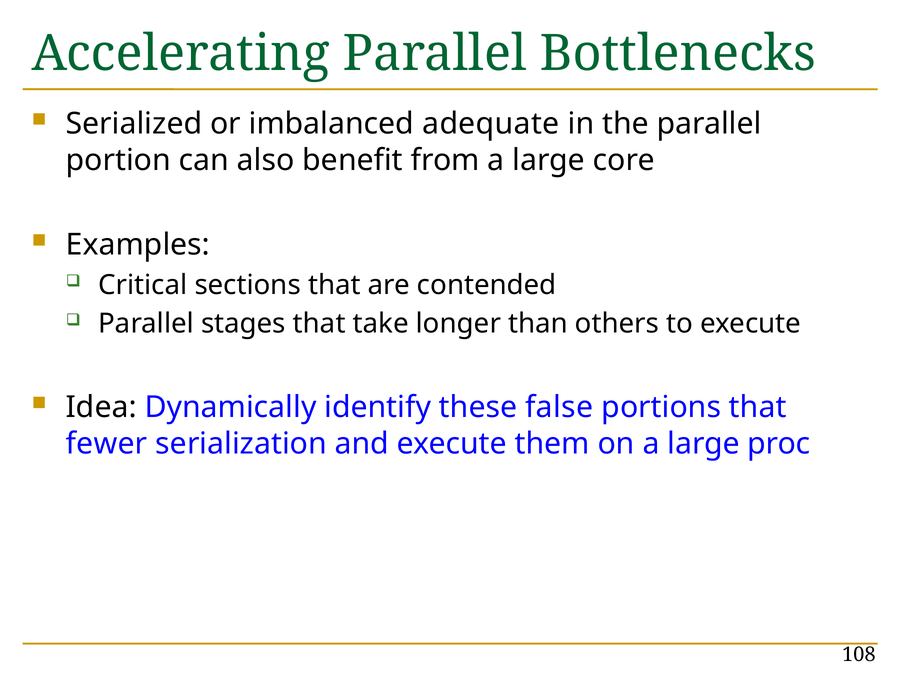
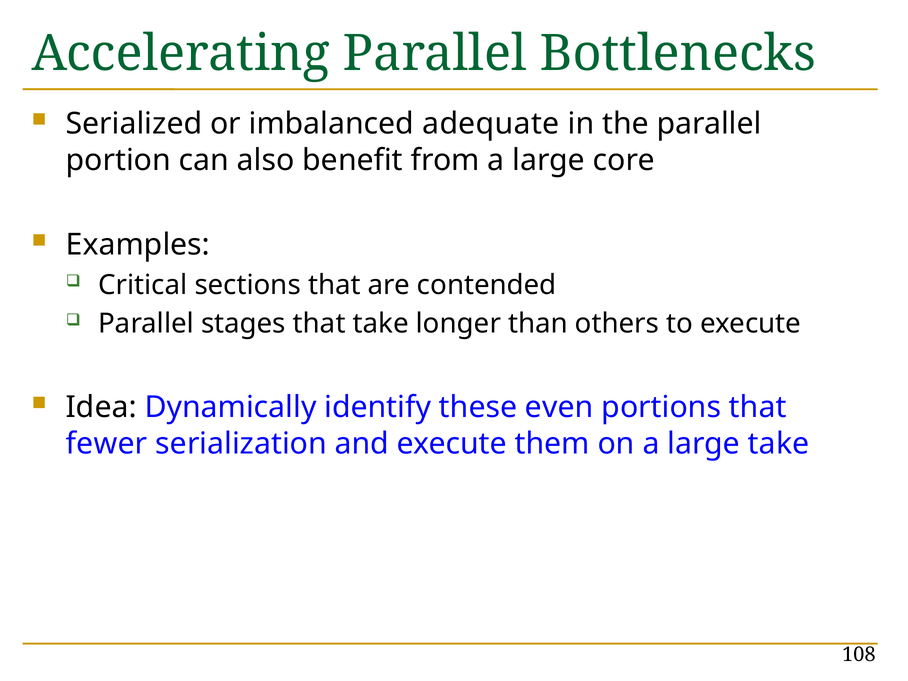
false: false -> even
large proc: proc -> take
